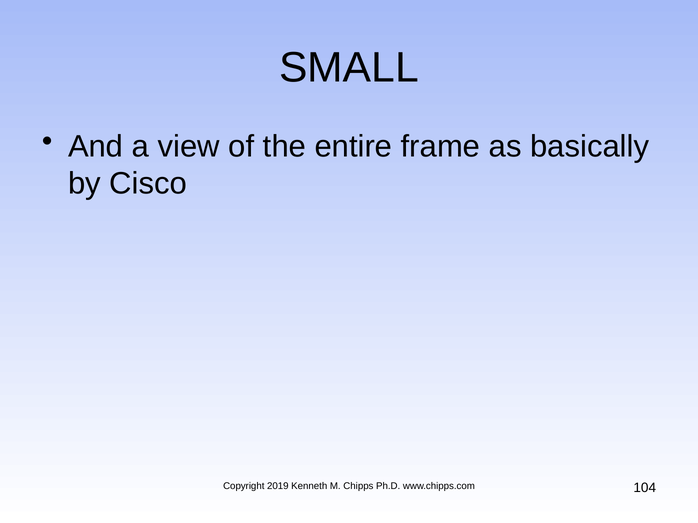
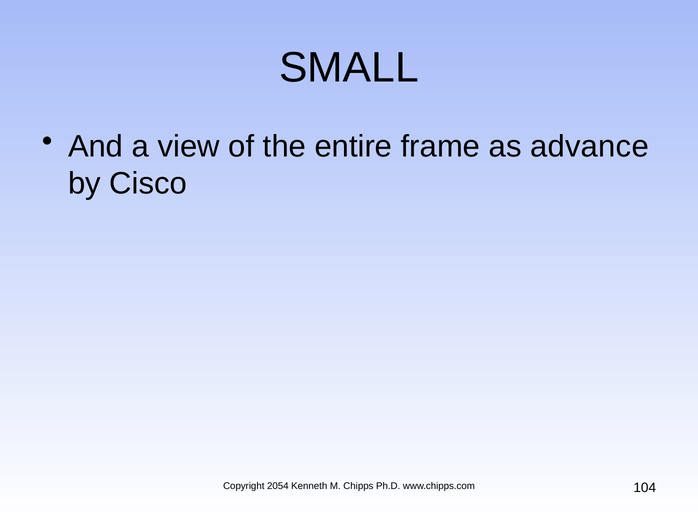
basically: basically -> advance
2019: 2019 -> 2054
